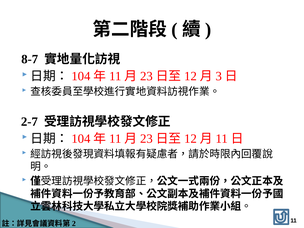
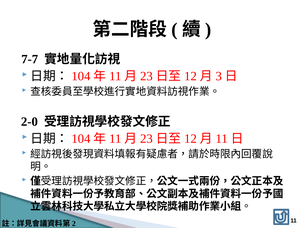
8-7: 8-7 -> 7-7
2-7: 2-7 -> 2-0
